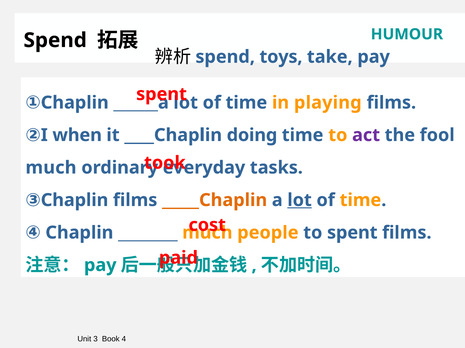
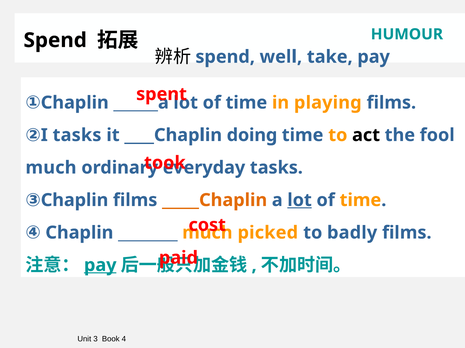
toys: toys -> well
when at (77, 135): when -> tasks
act colour: purple -> black
people: people -> picked
to spent: spent -> badly
pay at (100, 266) underline: none -> present
